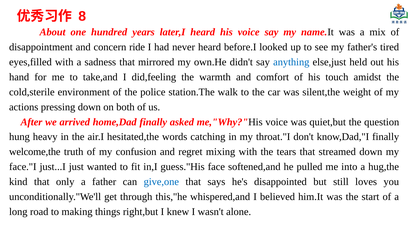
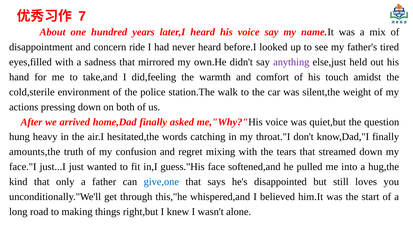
8: 8 -> 7
anything colour: blue -> purple
welcome,the: welcome,the -> amounts,the
